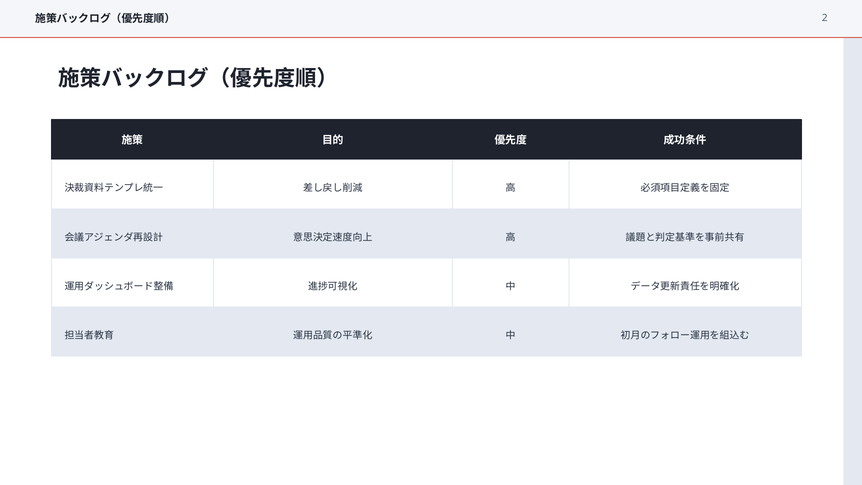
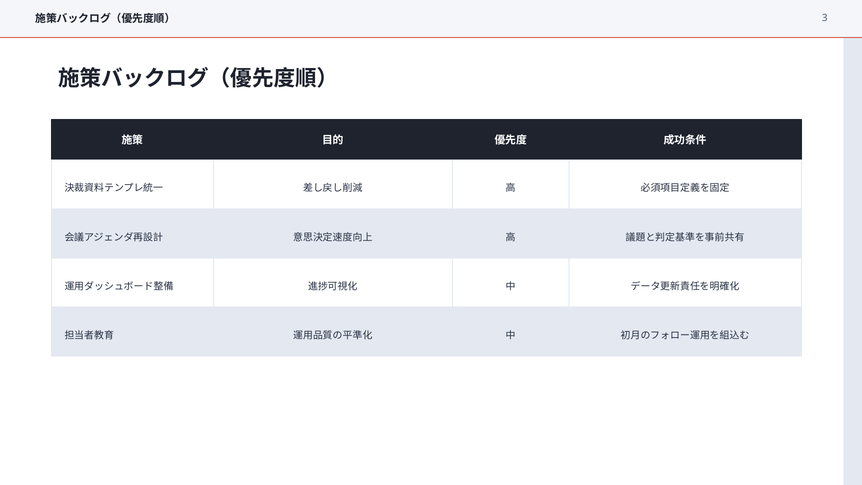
2: 2 -> 3
